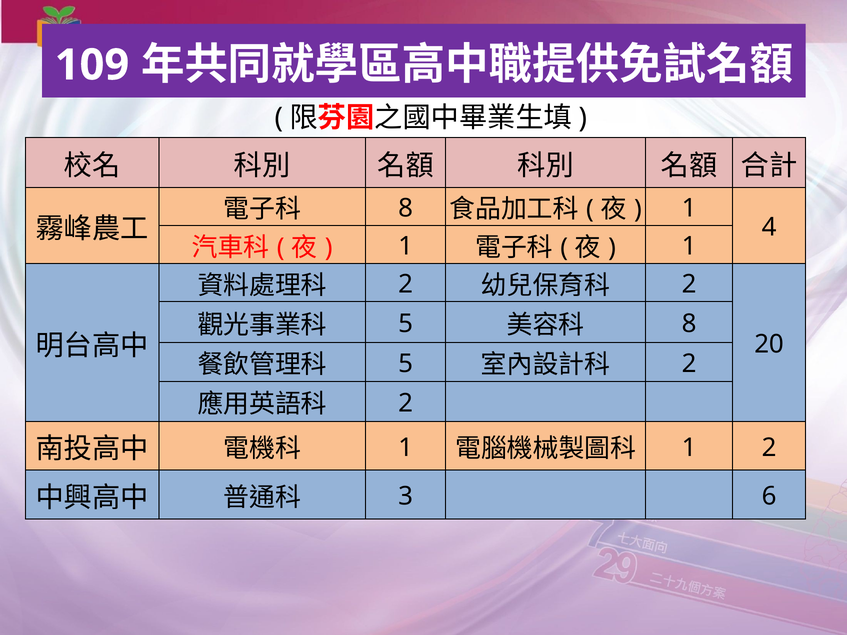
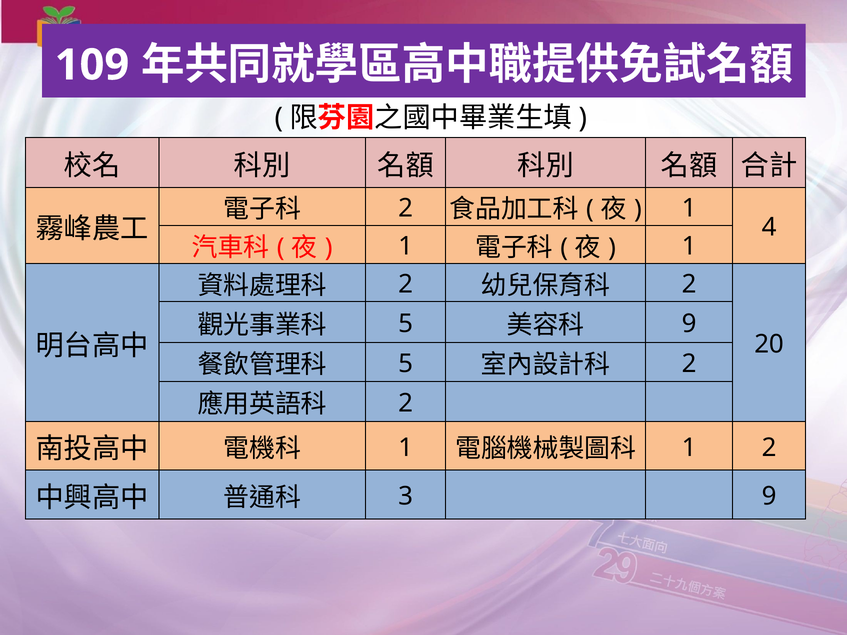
8 at (406, 208): 8 -> 2
8 at (689, 324): 8 -> 9
3 6: 6 -> 9
